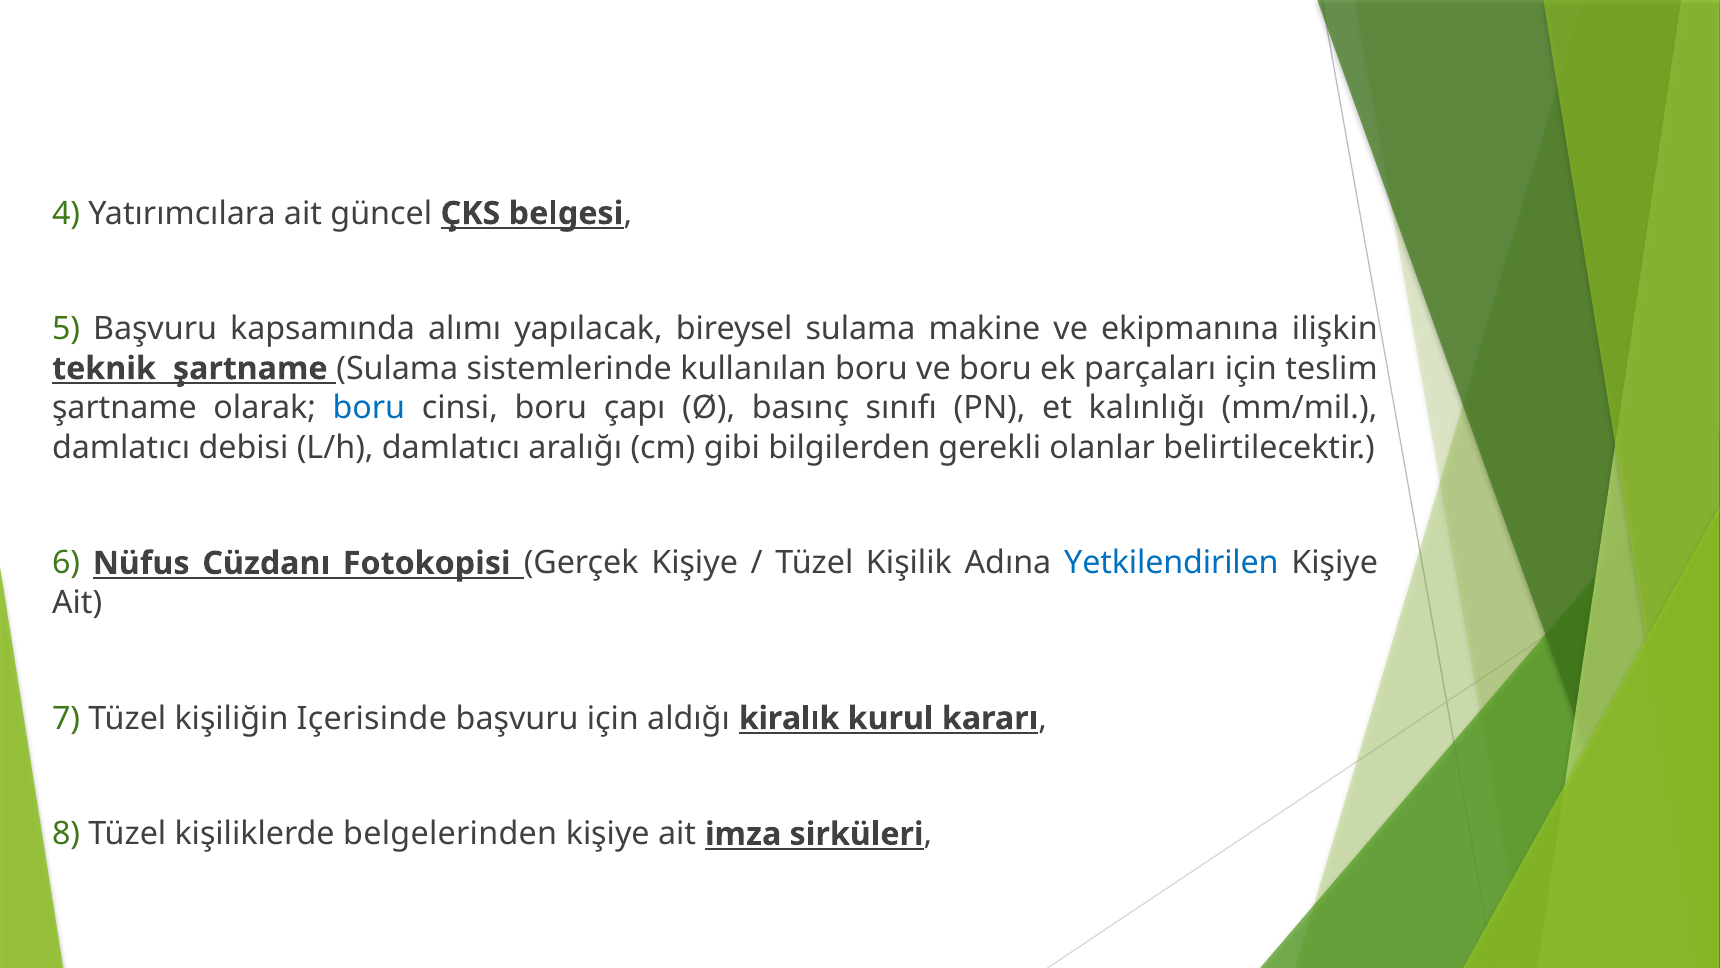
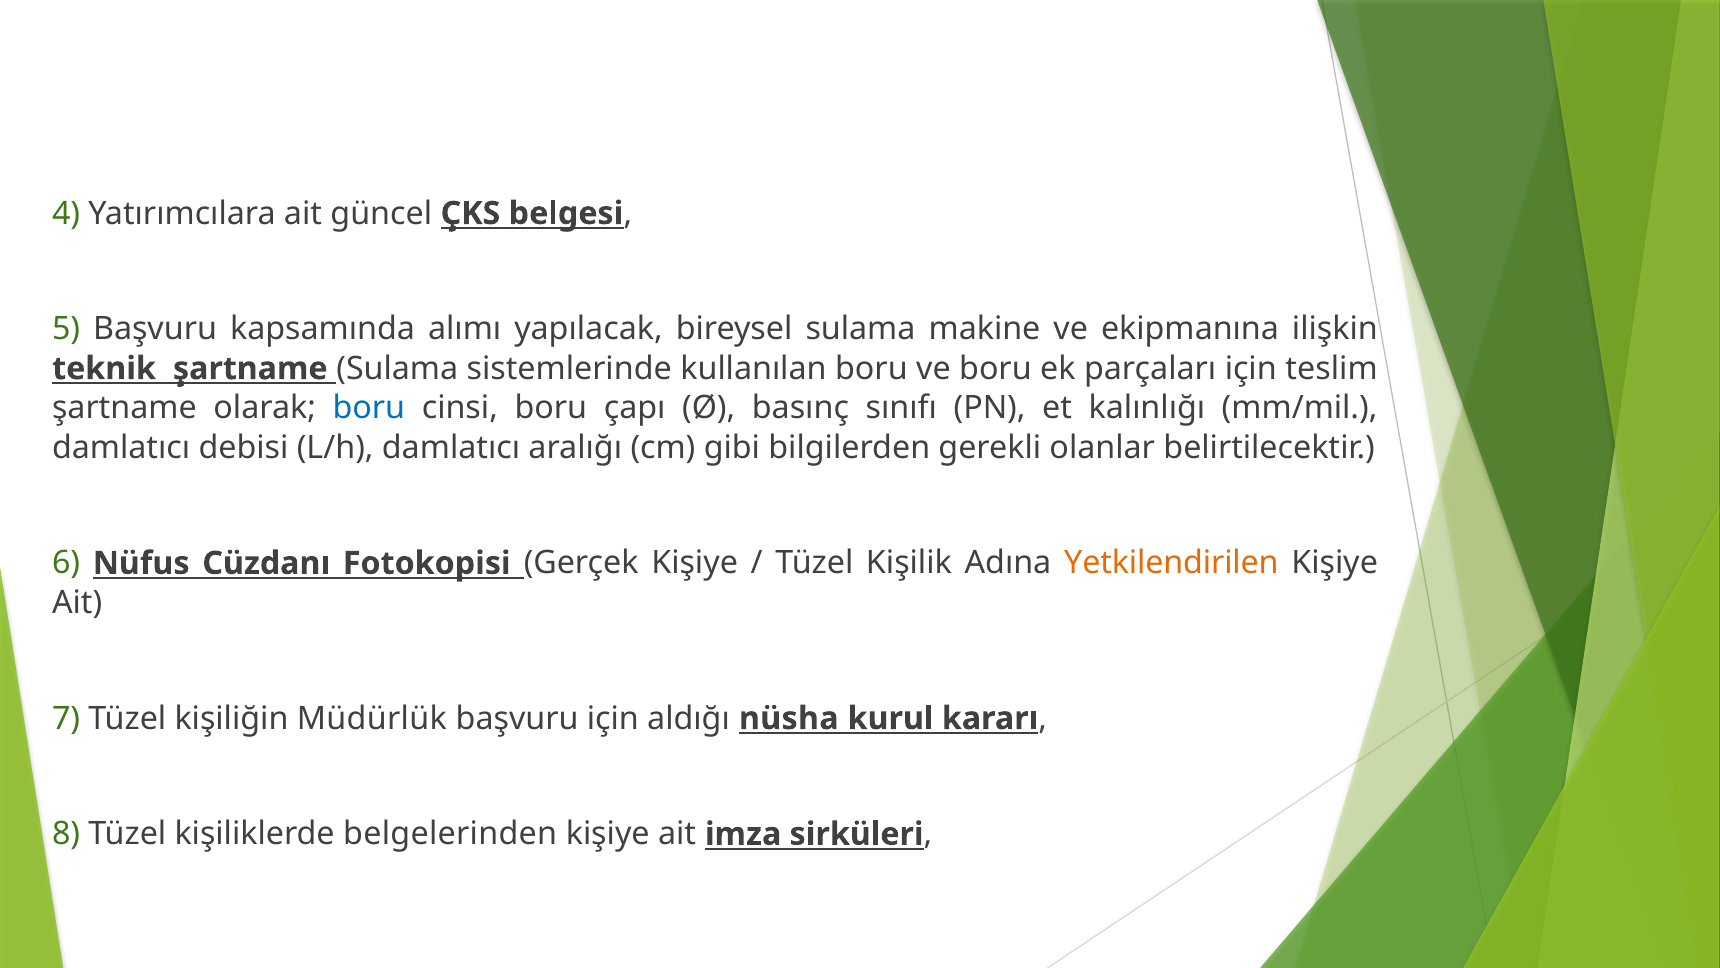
Yetkilendirilen colour: blue -> orange
Içerisinde: Içerisinde -> Müdürlük
kiralık: kiralık -> nüsha
